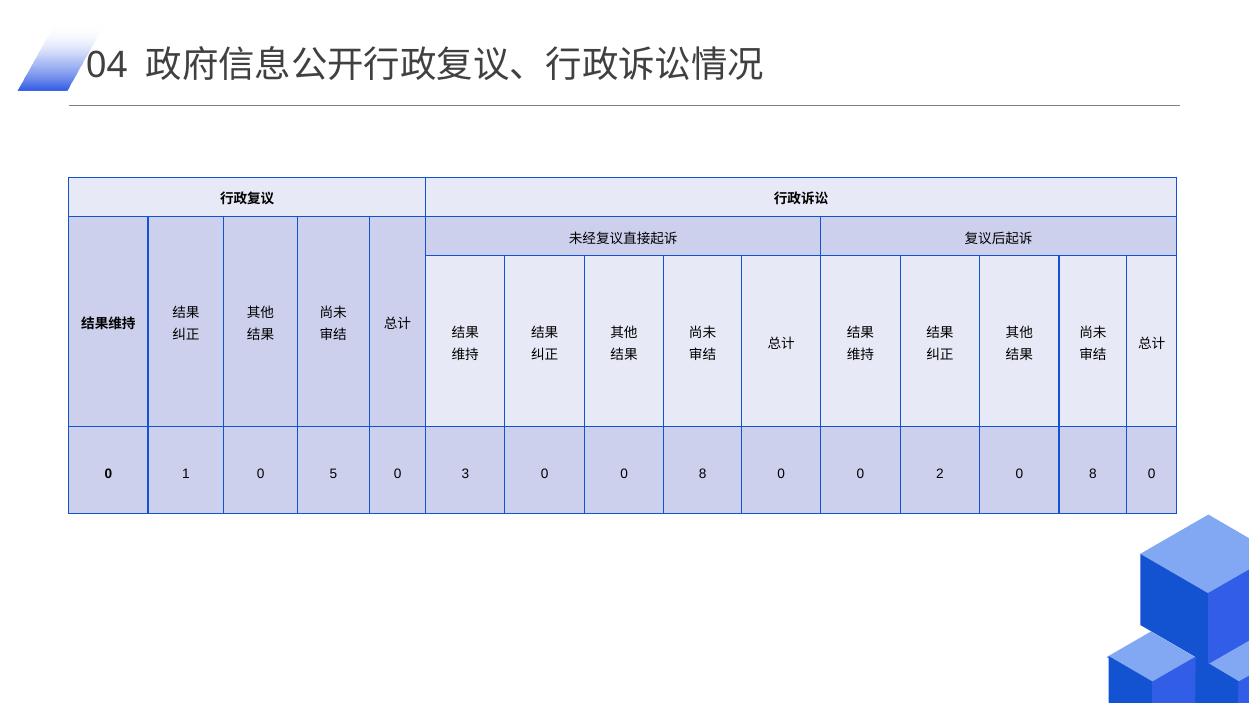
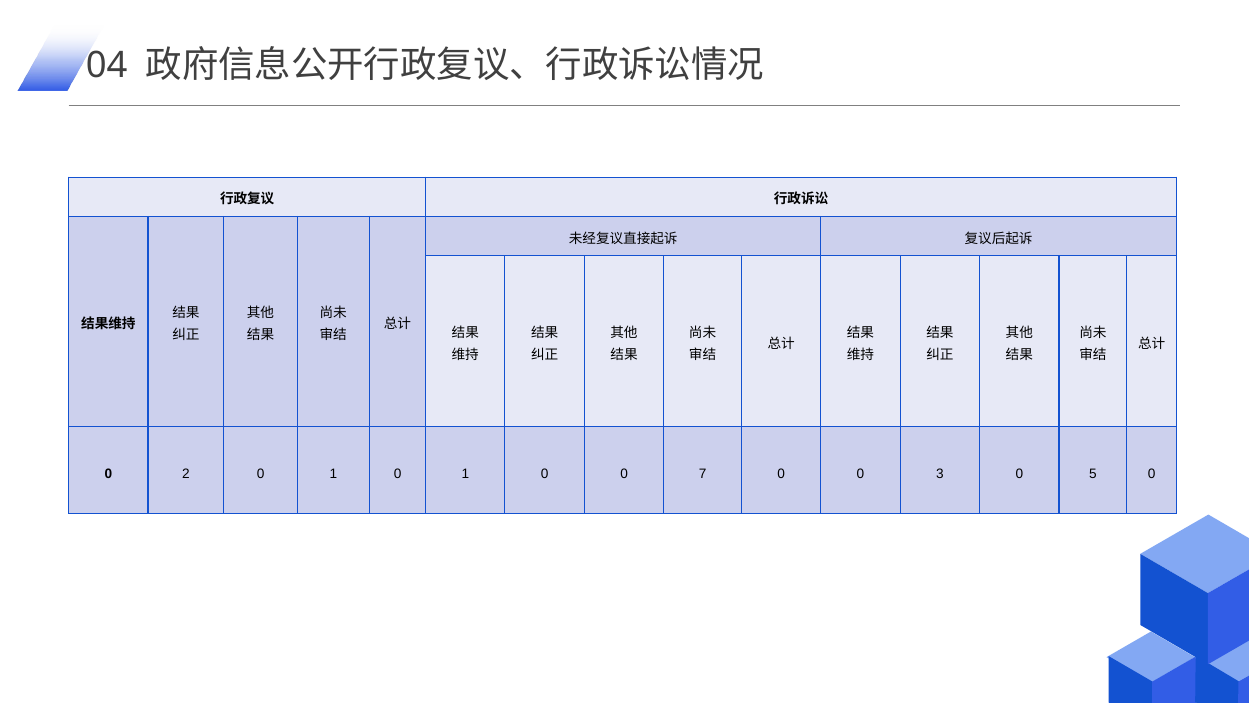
1: 1 -> 2
5 at (333, 473): 5 -> 1
3 at (465, 473): 3 -> 1
0 0 8: 8 -> 7
2: 2 -> 3
8 at (1093, 473): 8 -> 5
